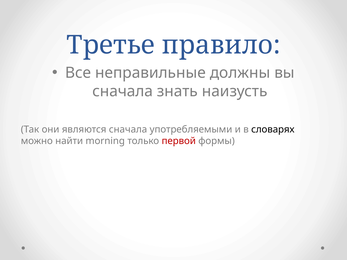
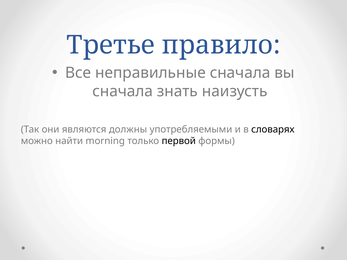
неправильные должны: должны -> сначала
являются сначала: сначала -> должны
первой colour: red -> black
